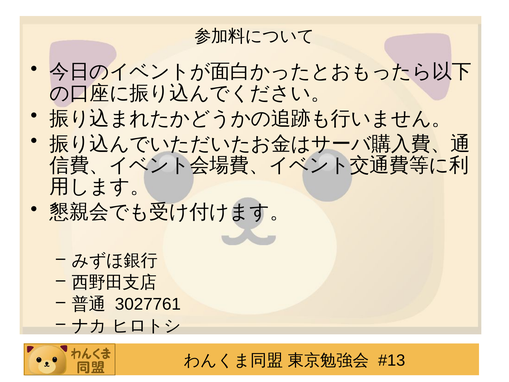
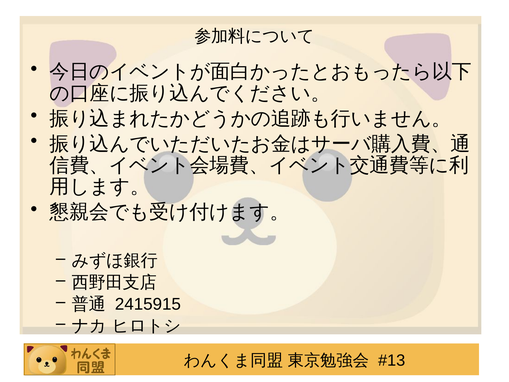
3027761: 3027761 -> 2415915
